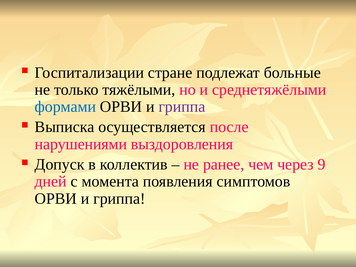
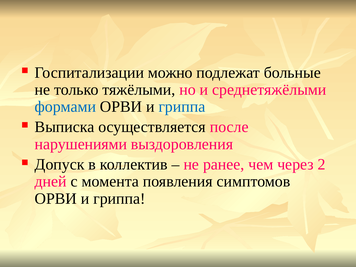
стране: стране -> можно
гриппа at (182, 107) colour: purple -> blue
9: 9 -> 2
